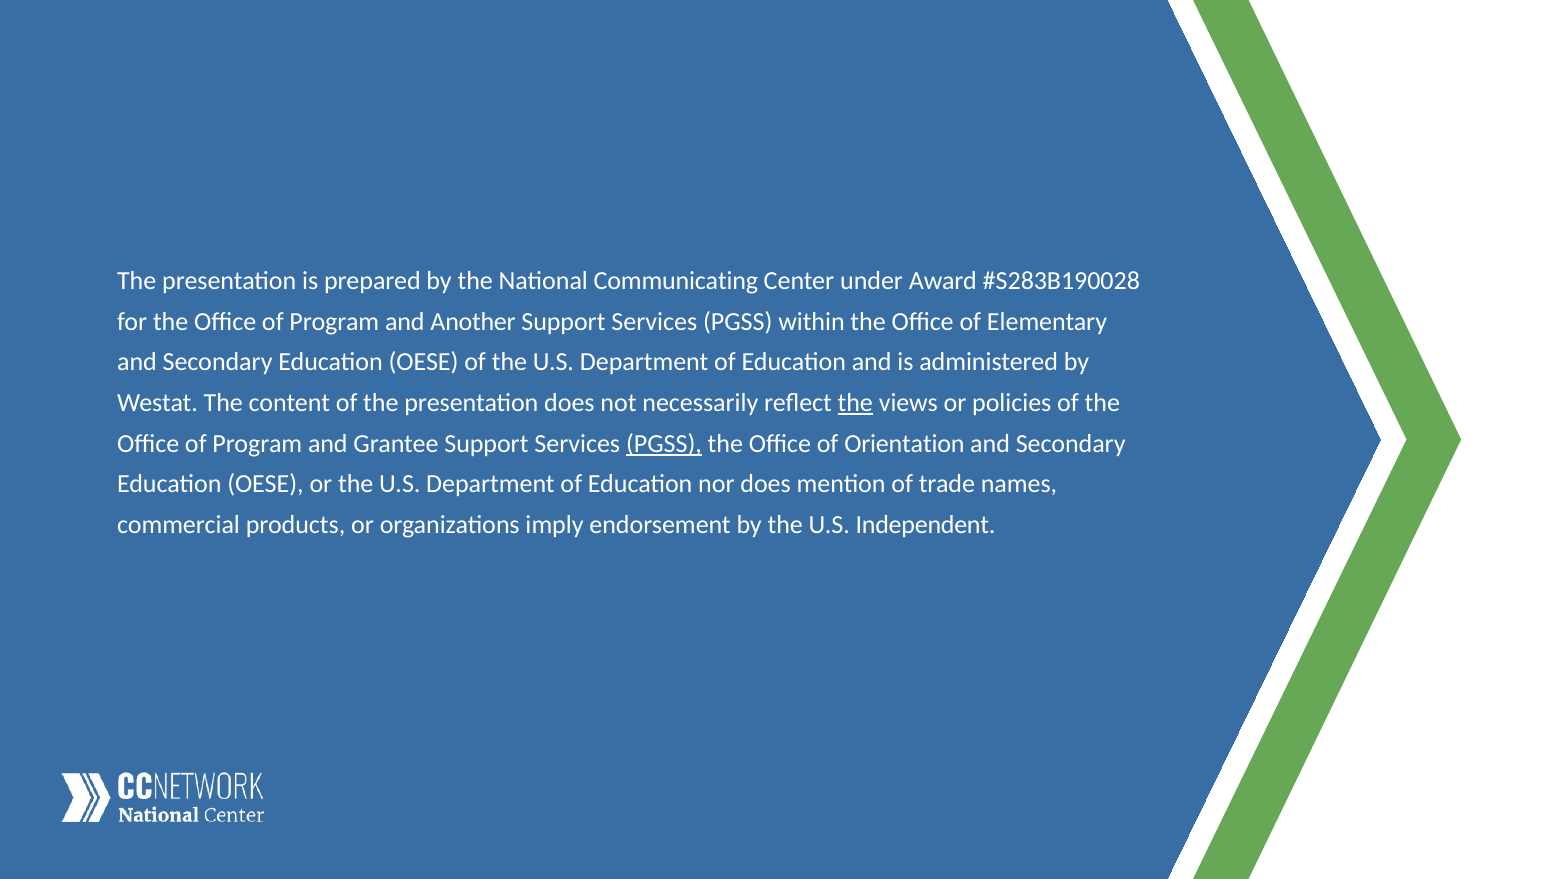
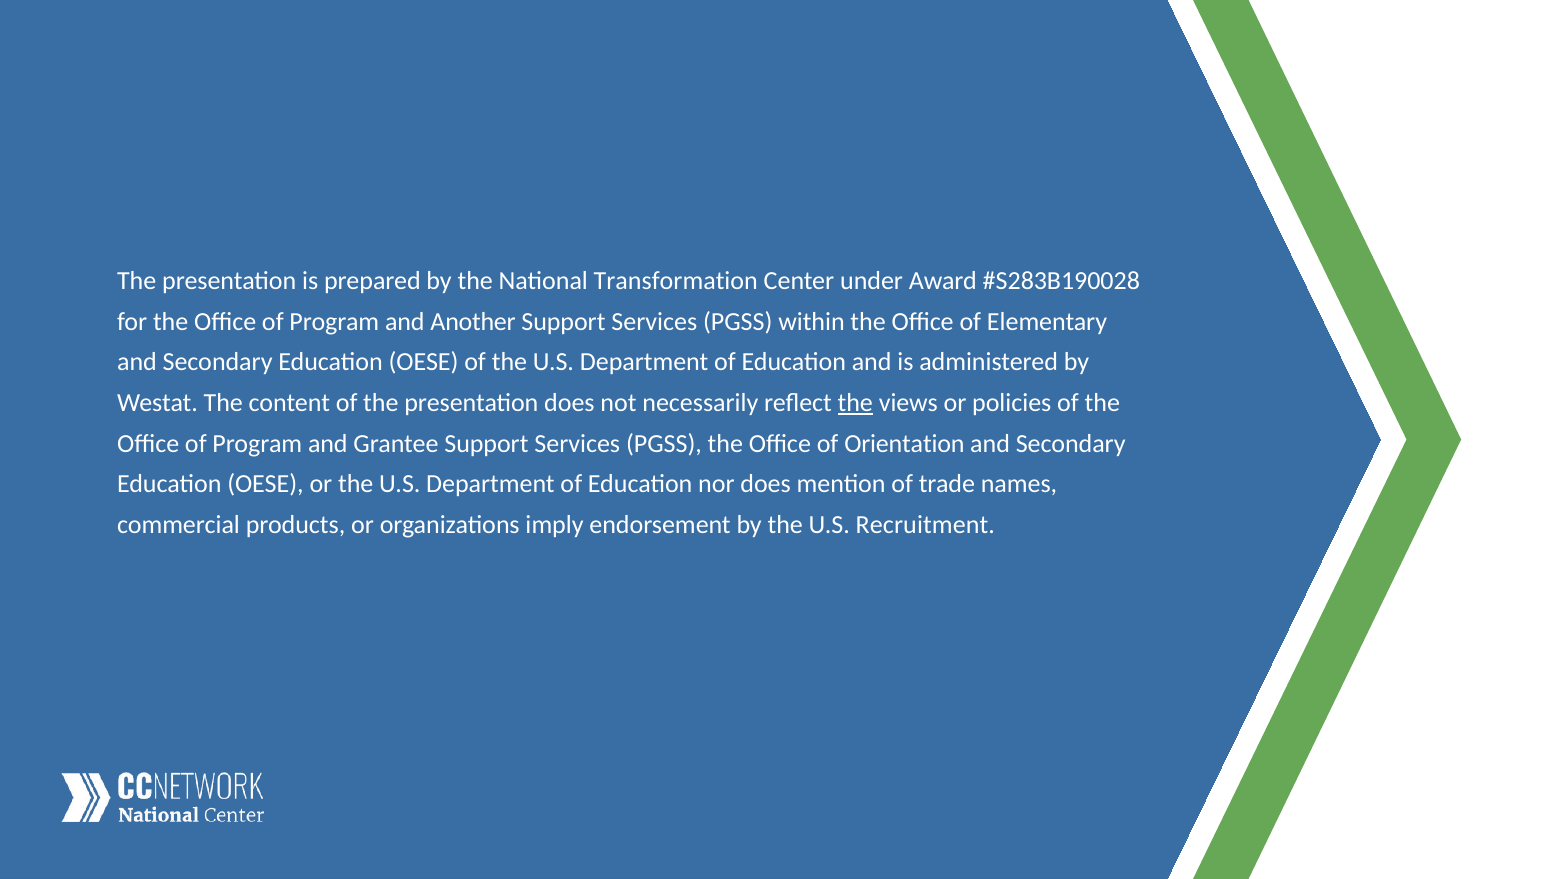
Communicating: Communicating -> Transformation
PGSS at (664, 444) underline: present -> none
Independent: Independent -> Recruitment
